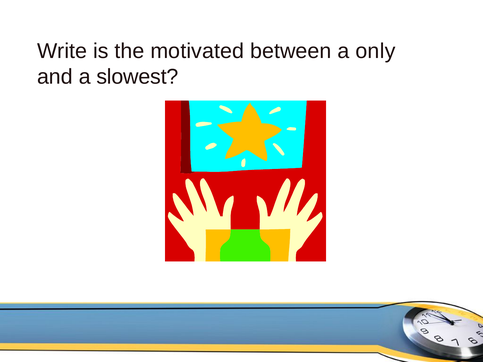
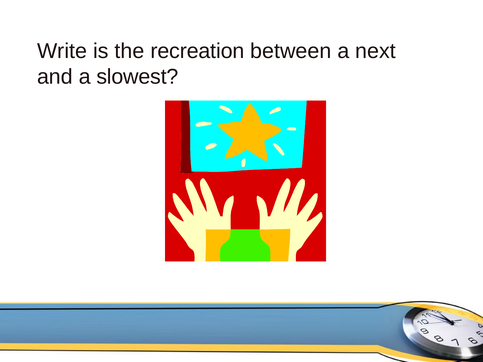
motivated: motivated -> recreation
only: only -> next
